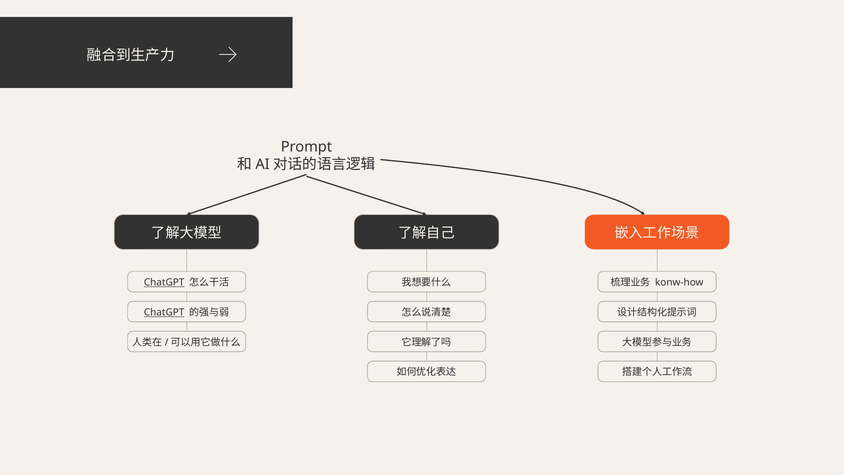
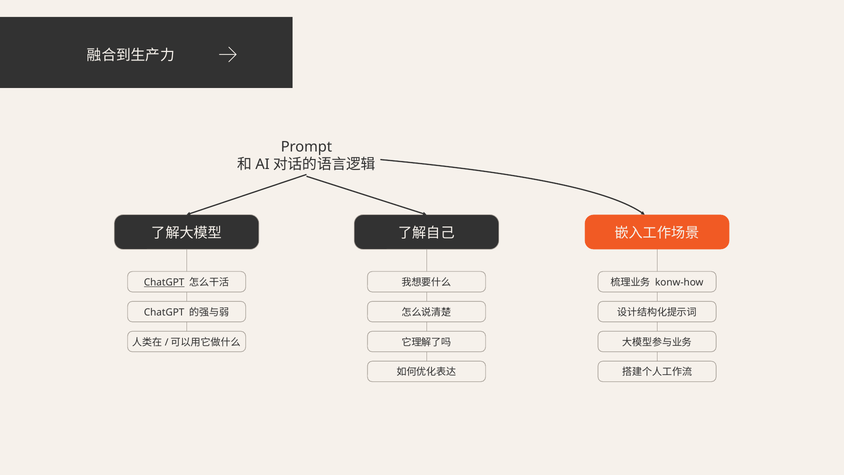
ChatGPT at (164, 312) underline: present -> none
